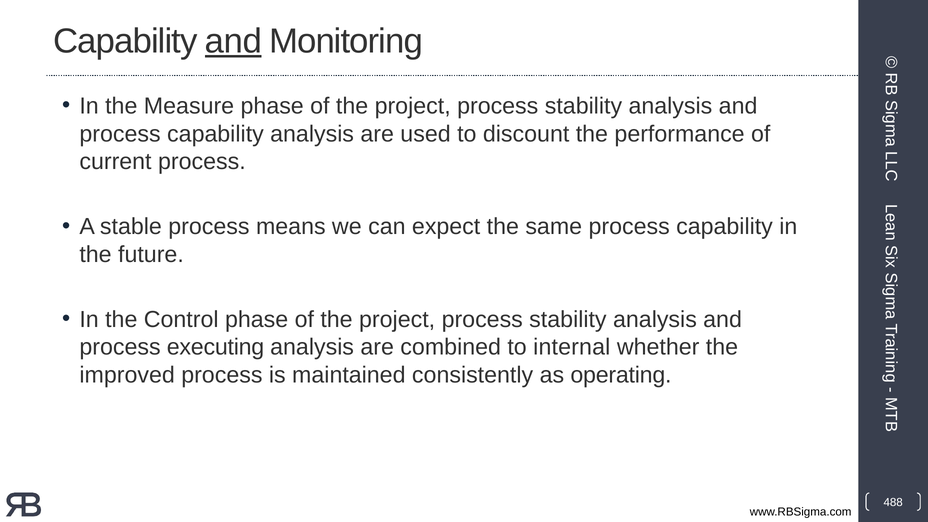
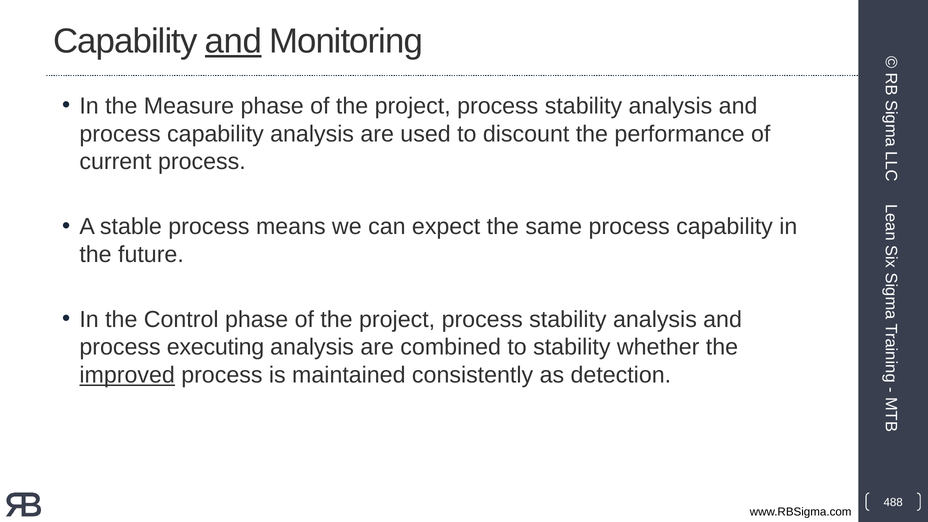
to internal: internal -> stability
improved underline: none -> present
operating: operating -> detection
